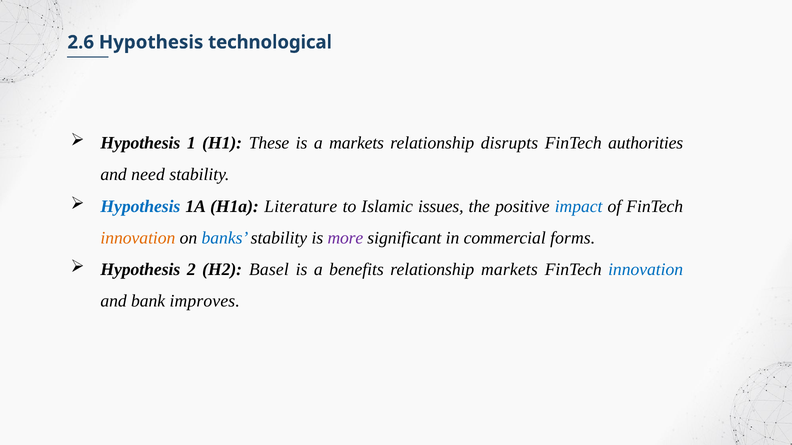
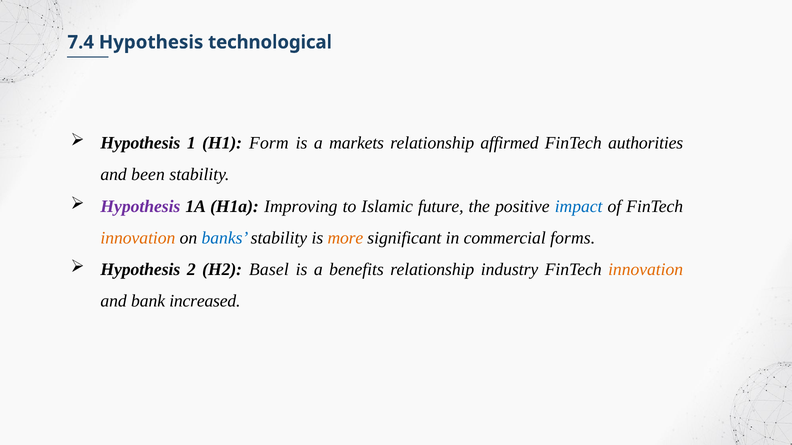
2.6: 2.6 -> 7.4
These: These -> Form
disrupts: disrupts -> affirmed
need: need -> been
Hypothesis at (140, 206) colour: blue -> purple
Literature: Literature -> Improving
issues: issues -> future
more colour: purple -> orange
relationship markets: markets -> industry
innovation at (646, 270) colour: blue -> orange
improves: improves -> increased
